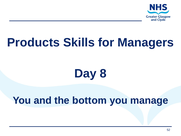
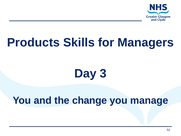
8: 8 -> 3
bottom: bottom -> change
